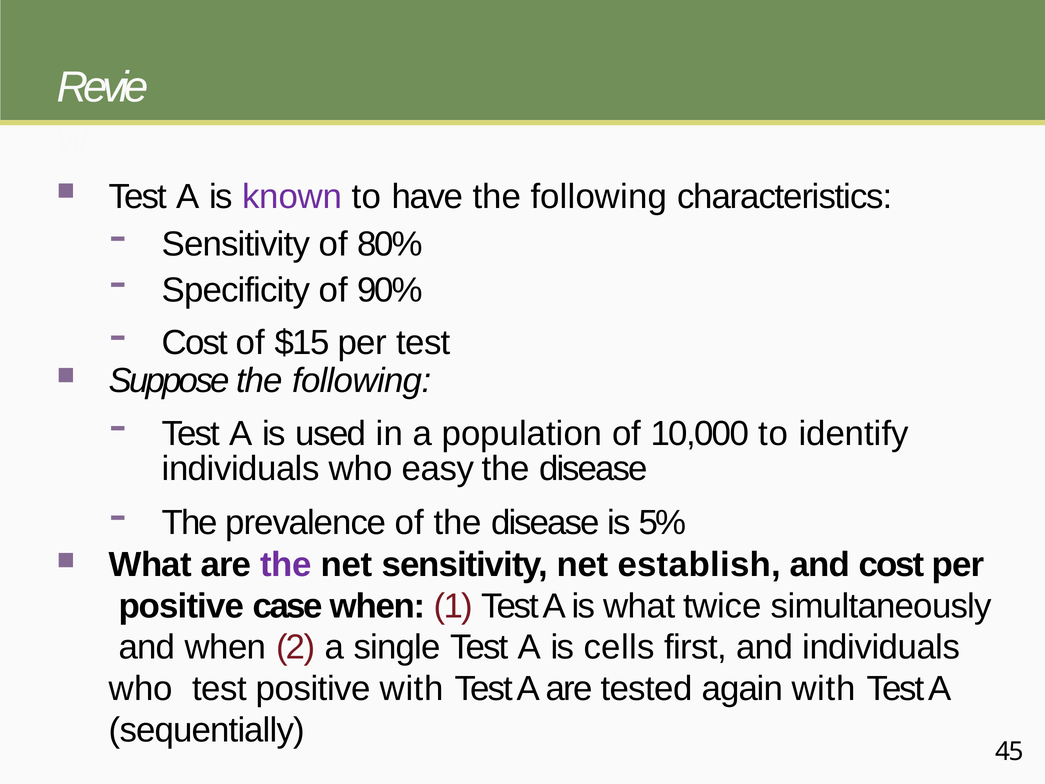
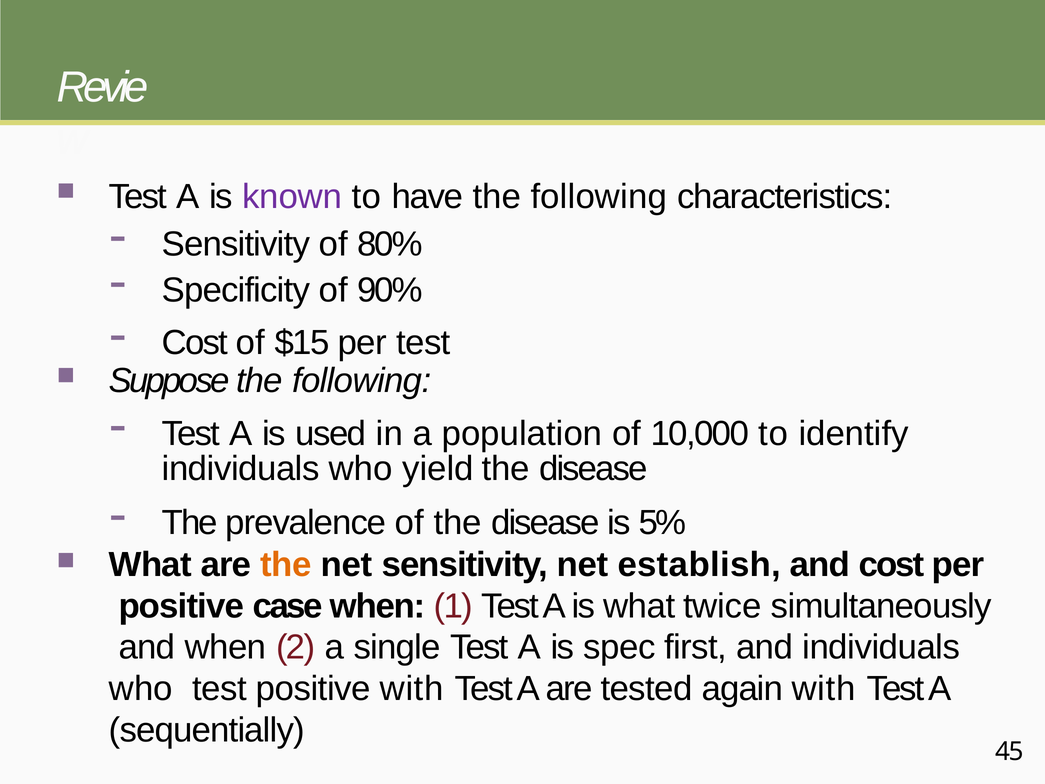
easy: easy -> yield
the at (286, 564) colour: purple -> orange
cells: cells -> spec
